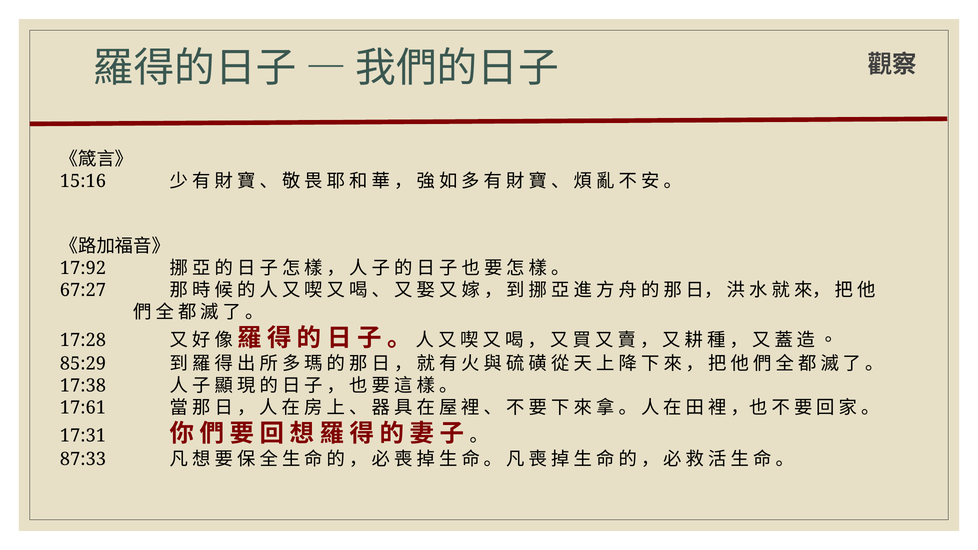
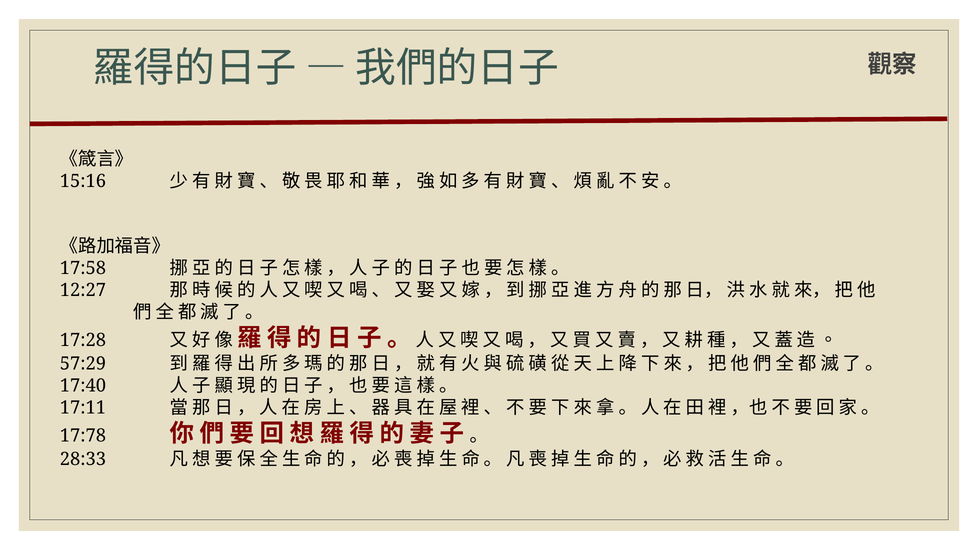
17:92: 17:92 -> 17:58
67:27: 67:27 -> 12:27
85:29: 85:29 -> 57:29
17:38: 17:38 -> 17:40
17:61: 17:61 -> 17:11
17:31: 17:31 -> 17:78
87:33: 87:33 -> 28:33
